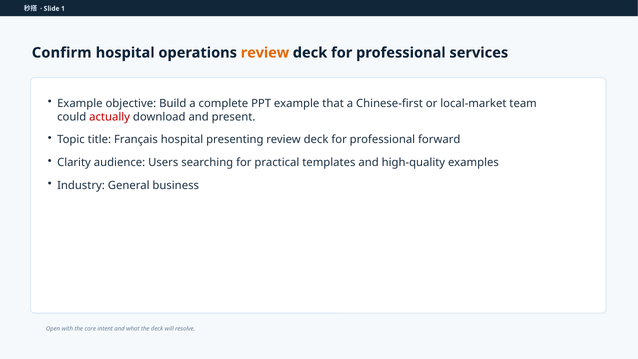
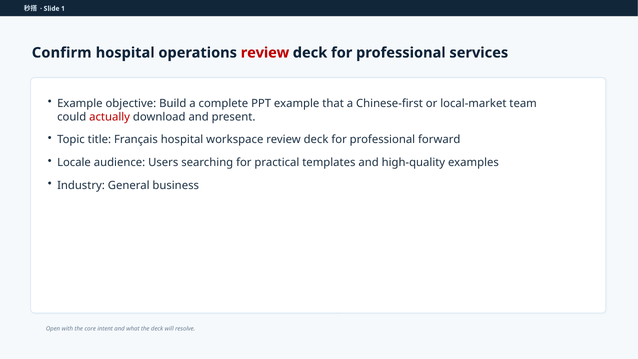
review at (265, 53) colour: orange -> red
presenting: presenting -> workspace
Clarity: Clarity -> Locale
